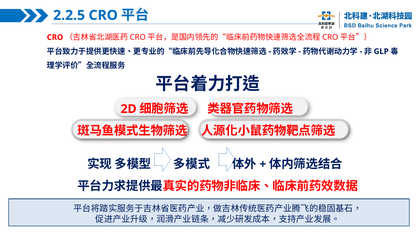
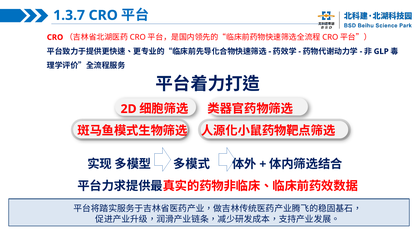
2.2.5: 2.2.5 -> 1.3.7
